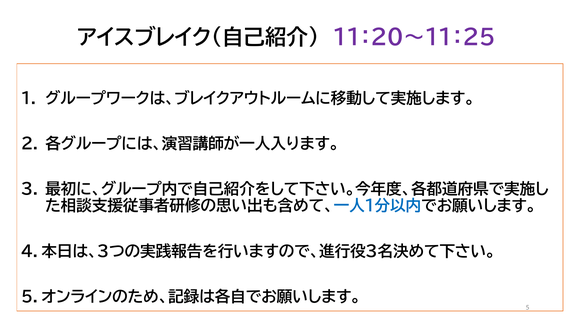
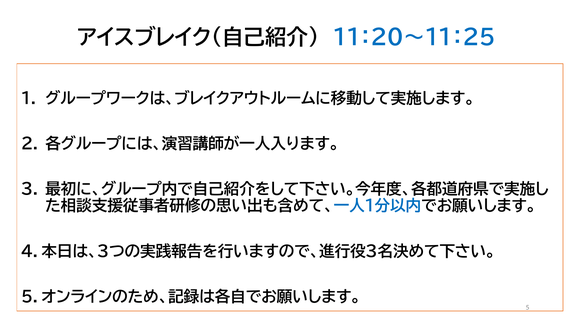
１１：２０～１１：２５ colour: purple -> blue
